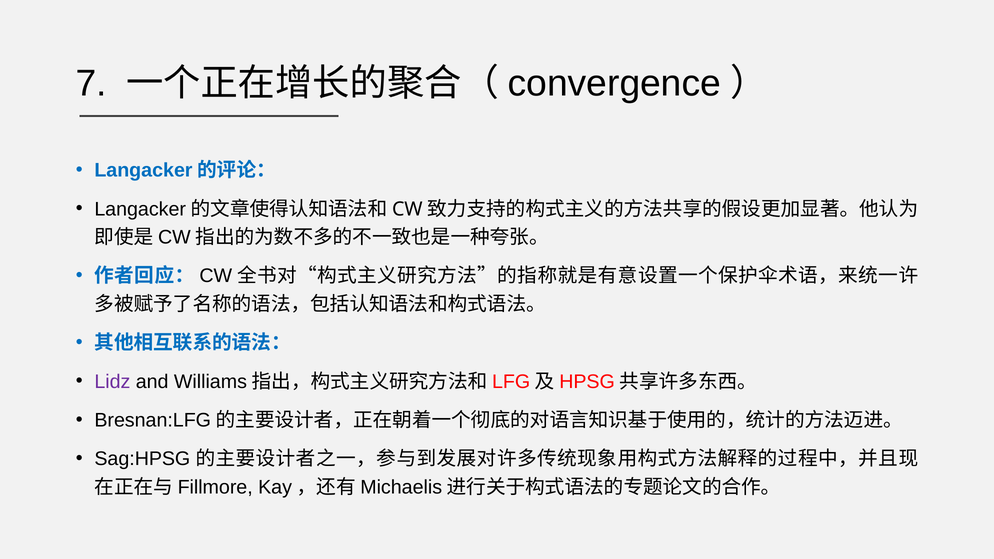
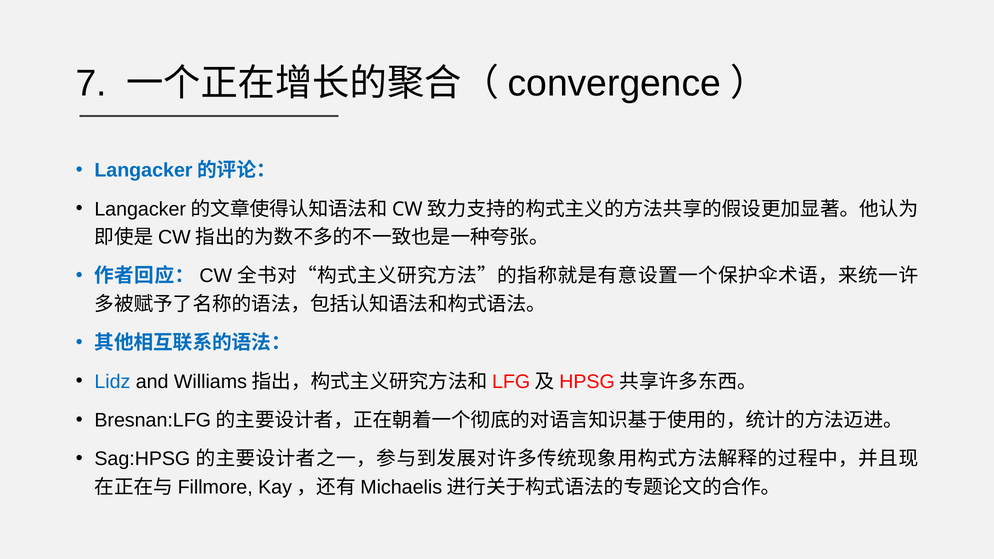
Lidz colour: purple -> blue
